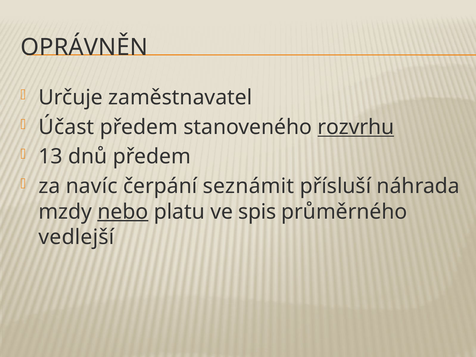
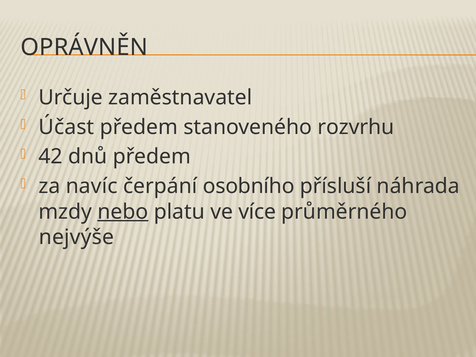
rozvrhu underline: present -> none
13: 13 -> 42
seznámit: seznámit -> osobního
spis: spis -> více
vedlejší: vedlejší -> nejvýše
